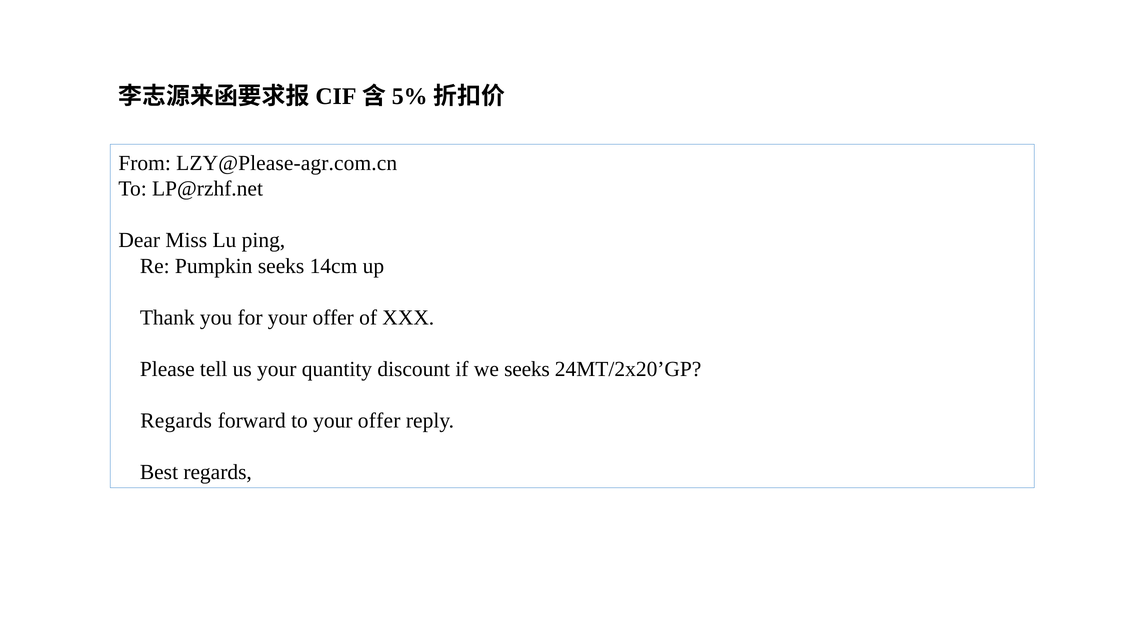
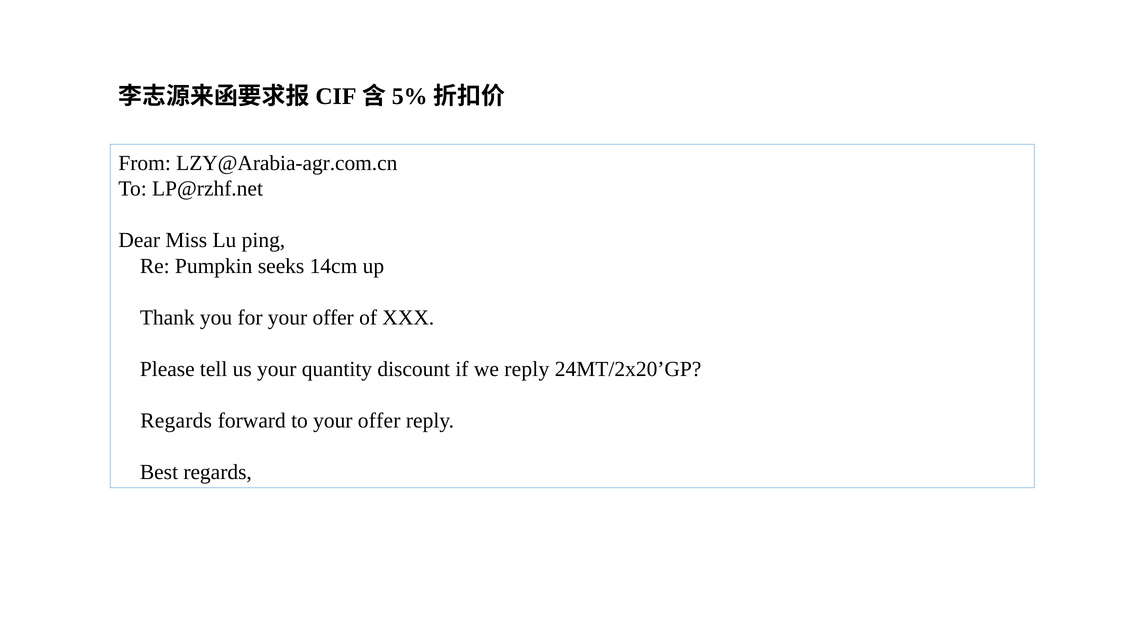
LZY@Please-agr.com.cn: LZY@Please-agr.com.cn -> LZY@Arabia-agr.com.cn
we seeks: seeks -> reply
